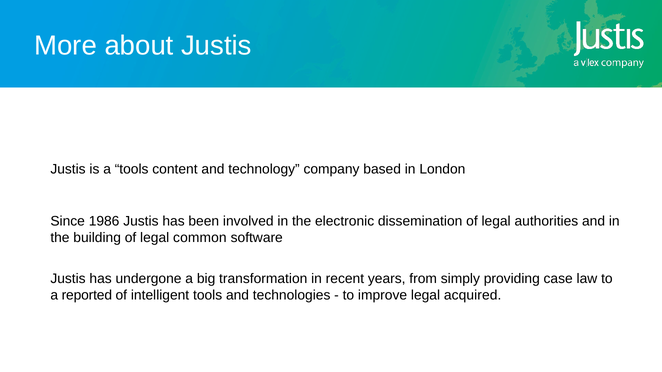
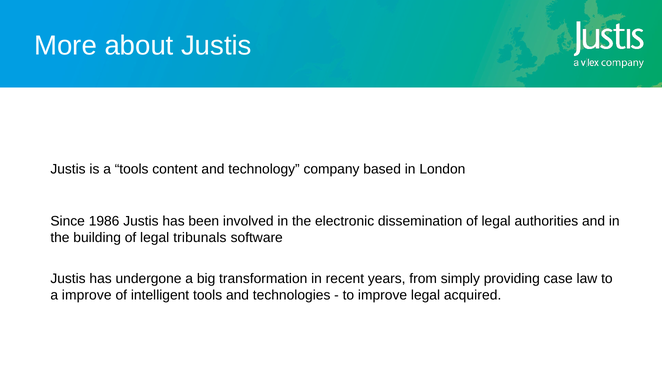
common: common -> tribunals
a reported: reported -> improve
